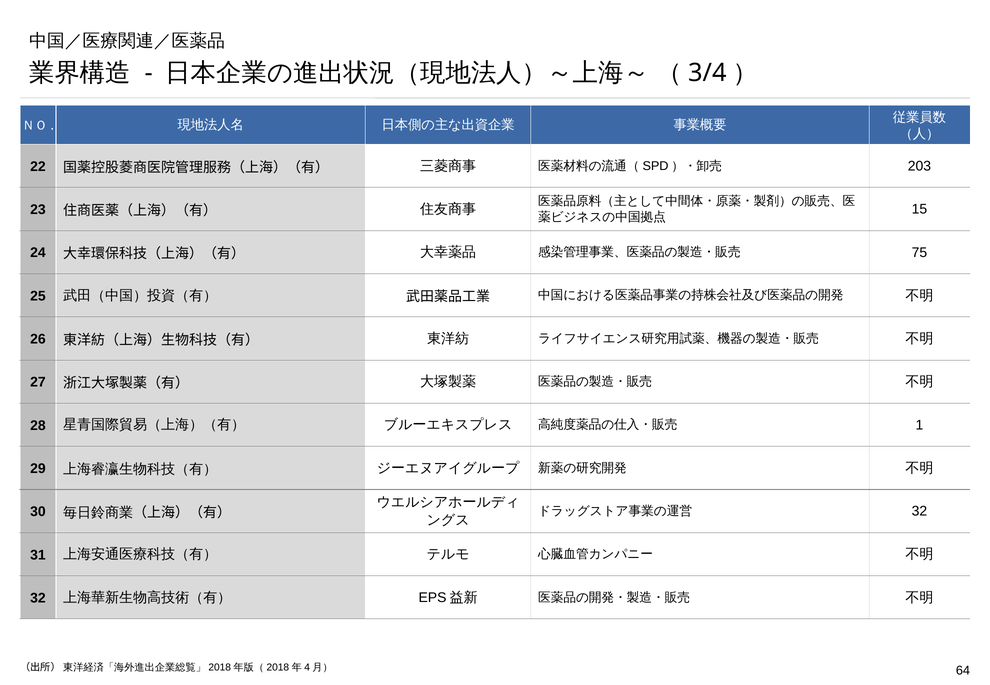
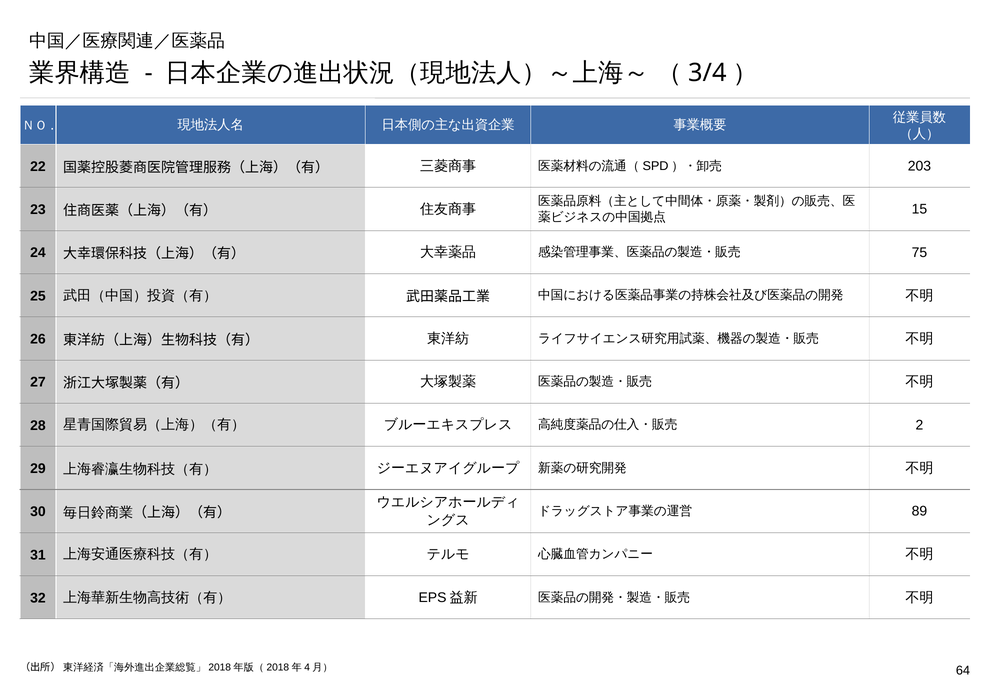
1: 1 -> 2
32 at (919, 512): 32 -> 89
